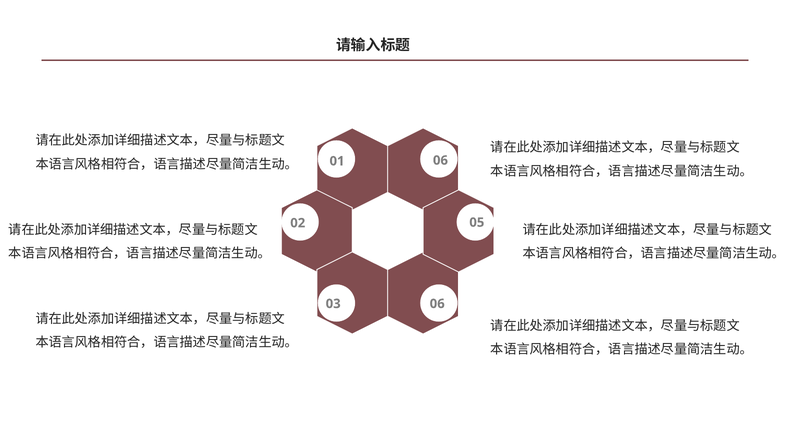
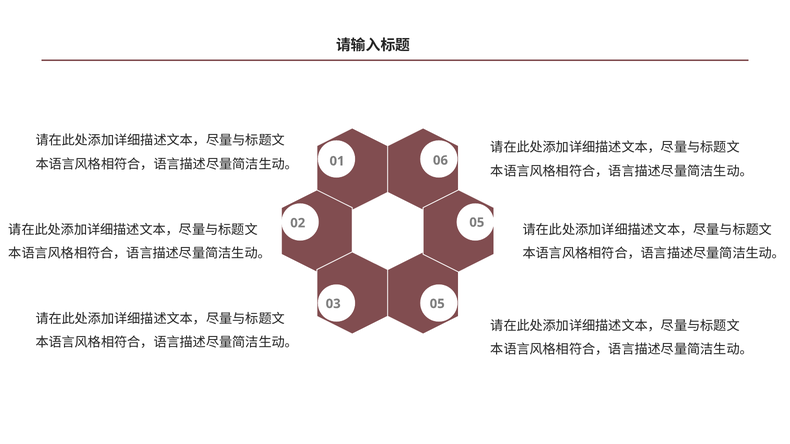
03 06: 06 -> 05
